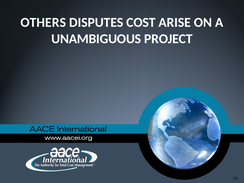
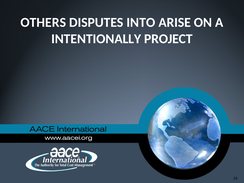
COST: COST -> INTO
UNAMBIGUOUS: UNAMBIGUOUS -> INTENTIONALLY
